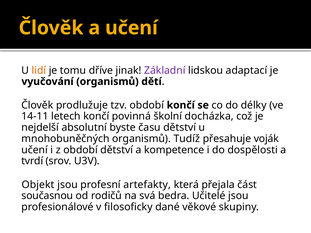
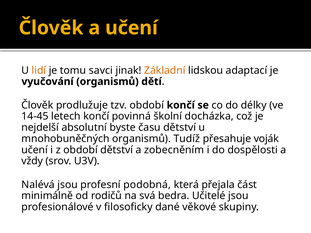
dříve: dříve -> savci
Základní colour: purple -> orange
14-11: 14-11 -> 14-45
kompetence: kompetence -> zobecněním
tvrdí: tvrdí -> vždy
Objekt: Objekt -> Nalévá
artefakty: artefakty -> podobná
současnou: současnou -> minimálně
